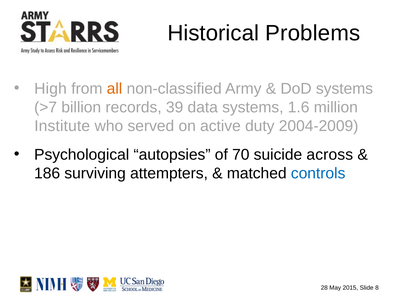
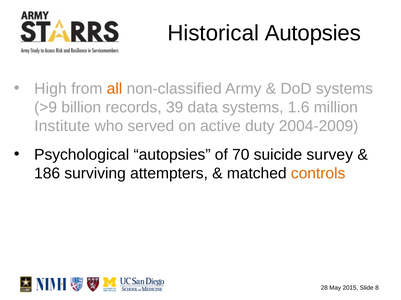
Problems at (313, 33): Problems -> Autopsies
>7: >7 -> >9
across: across -> survey
controls colour: blue -> orange
